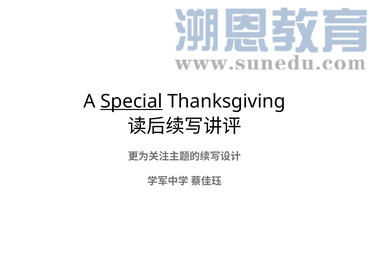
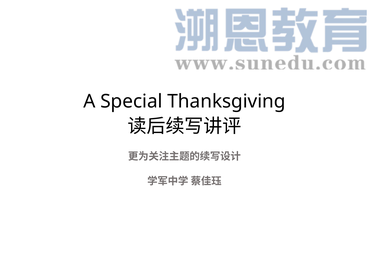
Special underline: present -> none
